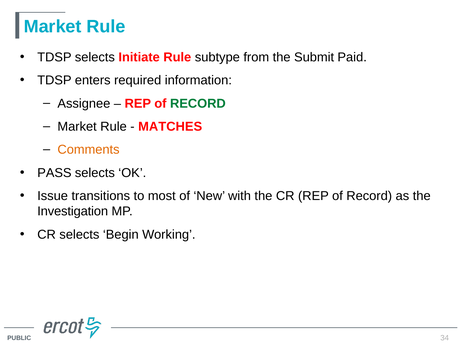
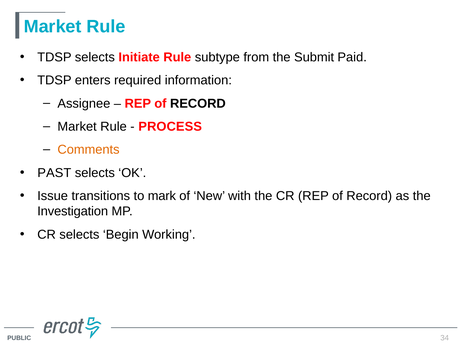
RECORD at (198, 103) colour: green -> black
MATCHES: MATCHES -> PROCESS
PASS: PASS -> PAST
most: most -> mark
